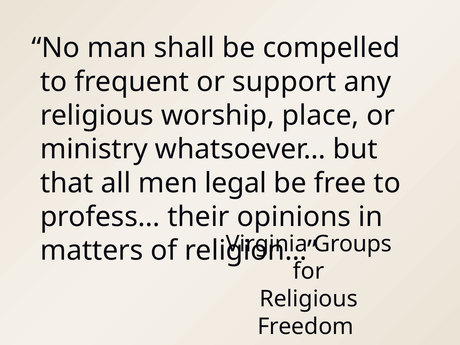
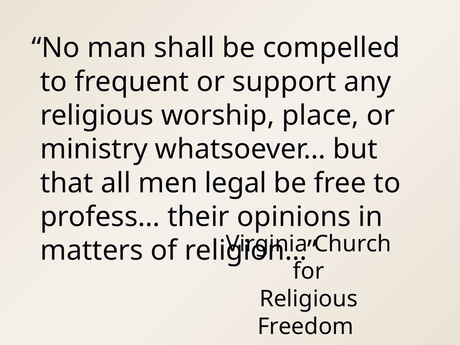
Groups: Groups -> Church
